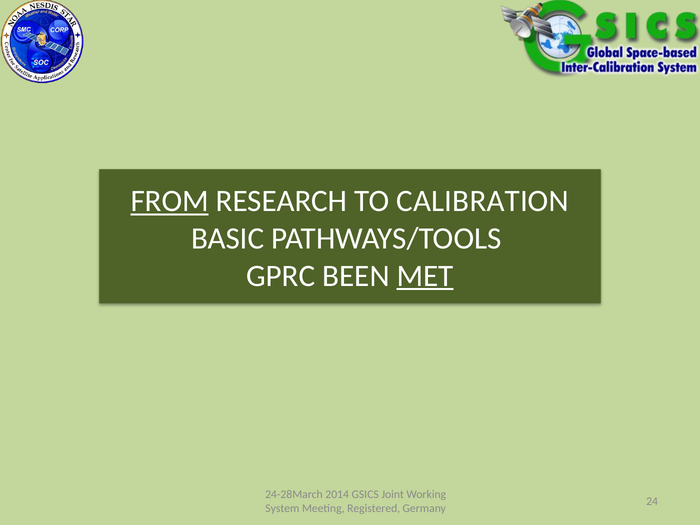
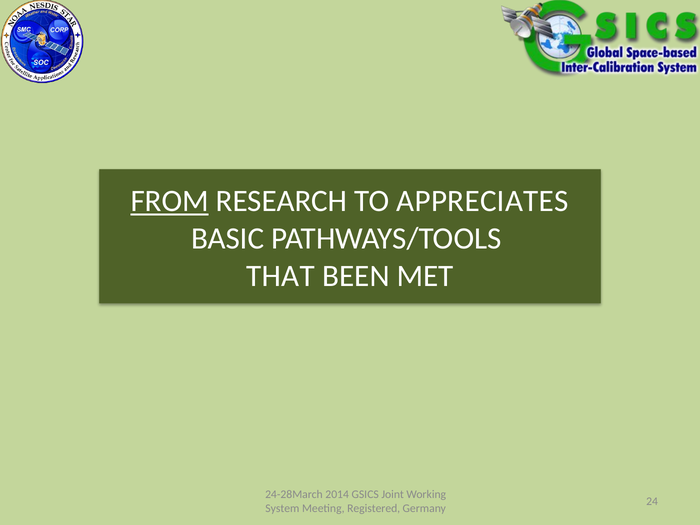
CALIBRATION: CALIBRATION -> APPRECIATES
GPRC: GPRC -> THAT
MET underline: present -> none
